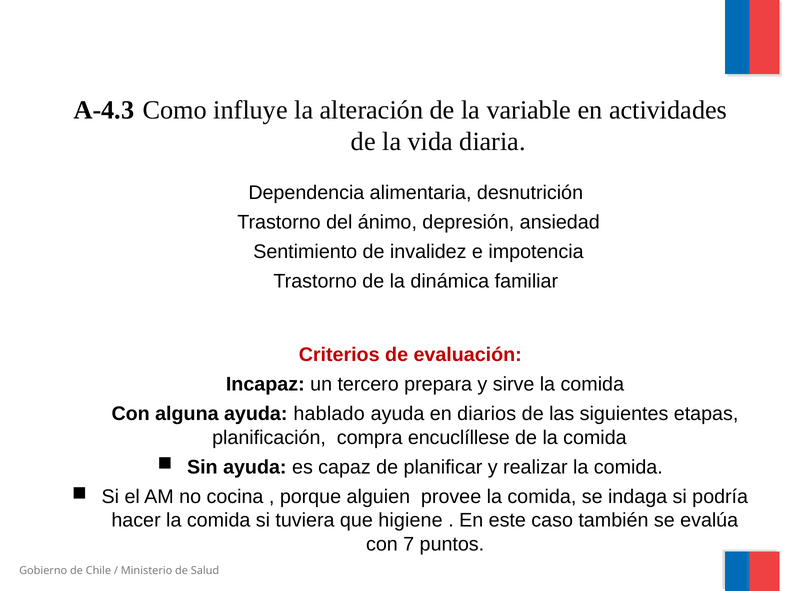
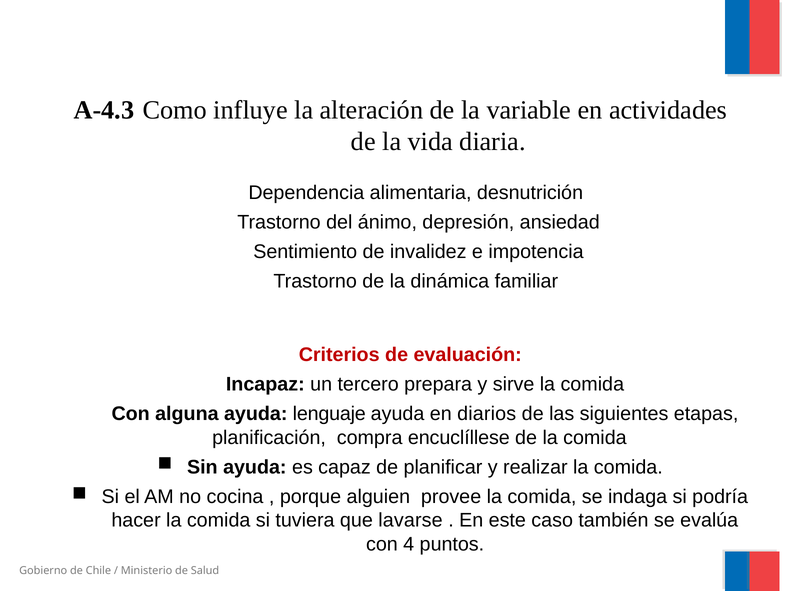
hablado: hablado -> lenguaje
higiene: higiene -> lavarse
7: 7 -> 4
